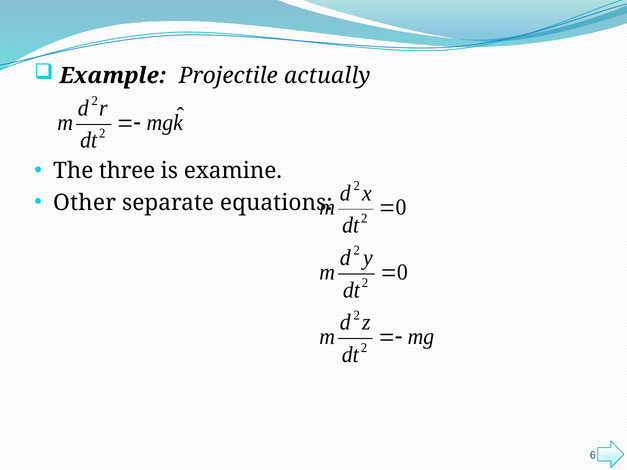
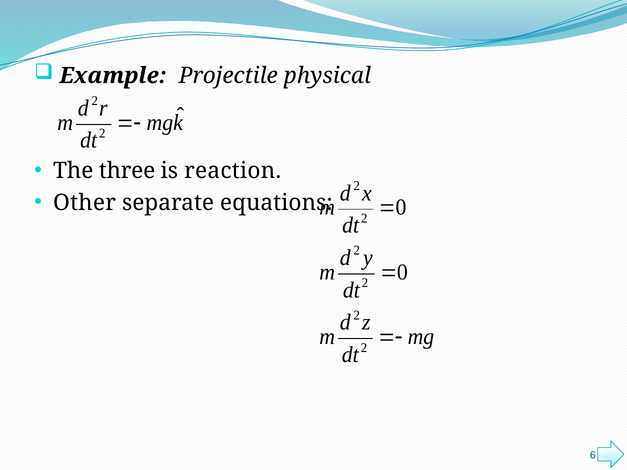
actually: actually -> physical
examine: examine -> reaction
